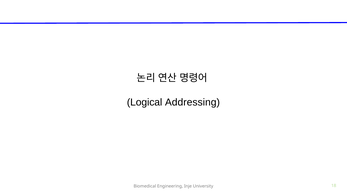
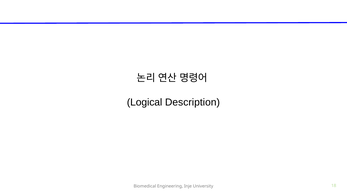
Addressing: Addressing -> Description
